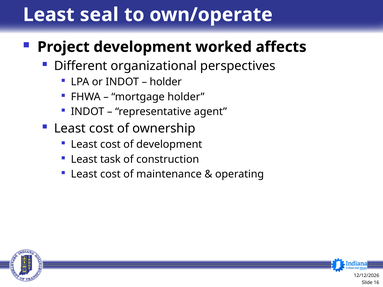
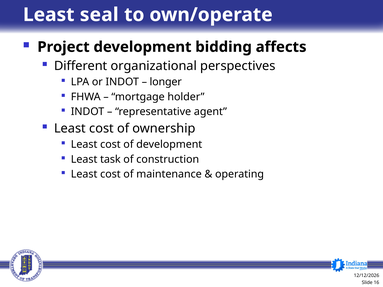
worked: worked -> bidding
holder at (166, 82): holder -> longer
